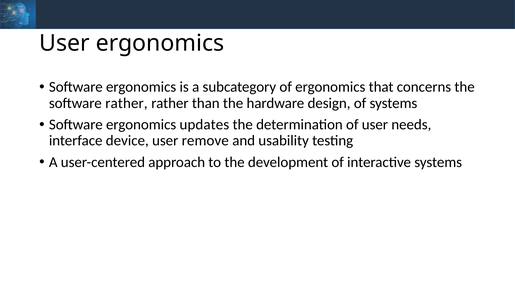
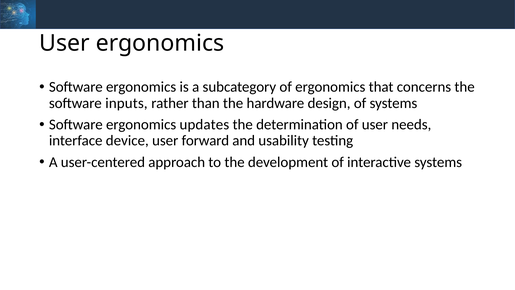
software rather: rather -> inputs
remove: remove -> forward
